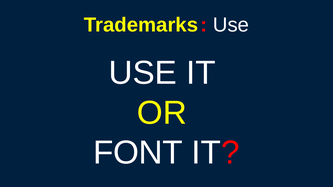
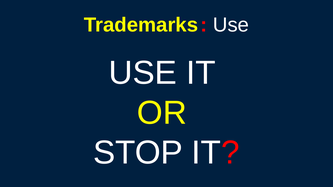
FONT: FONT -> STOP
